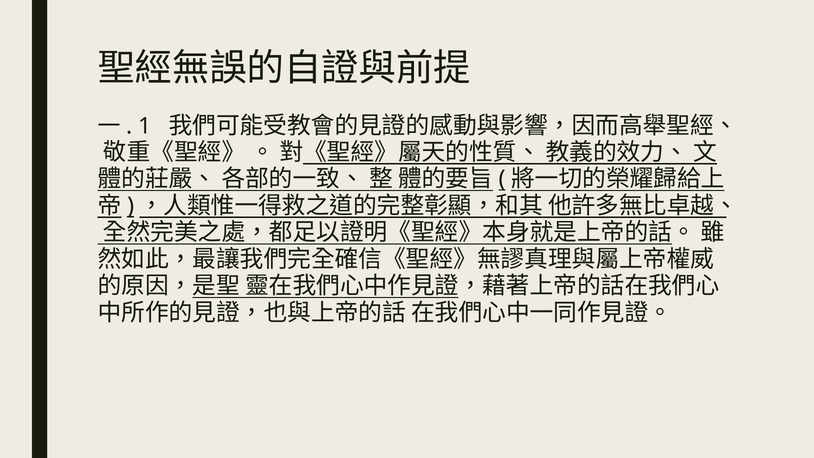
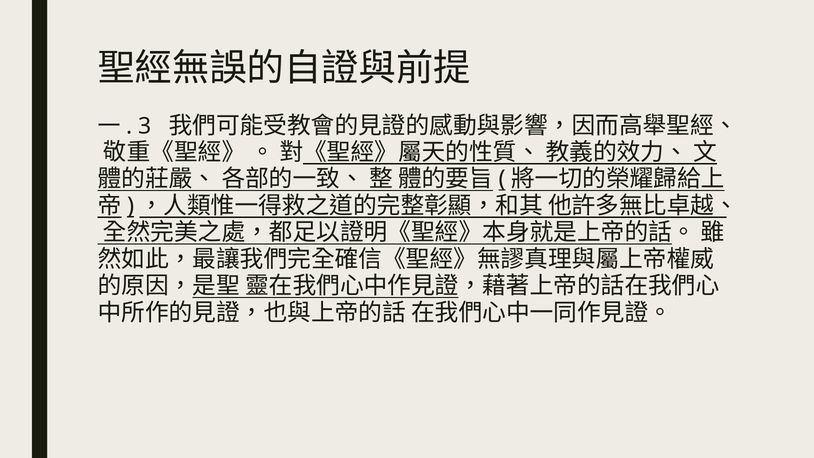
1: 1 -> 3
